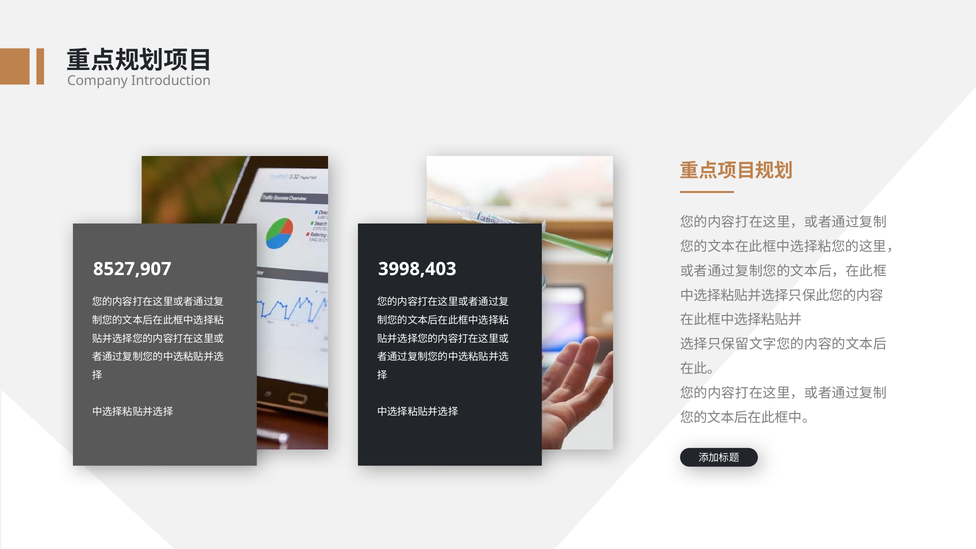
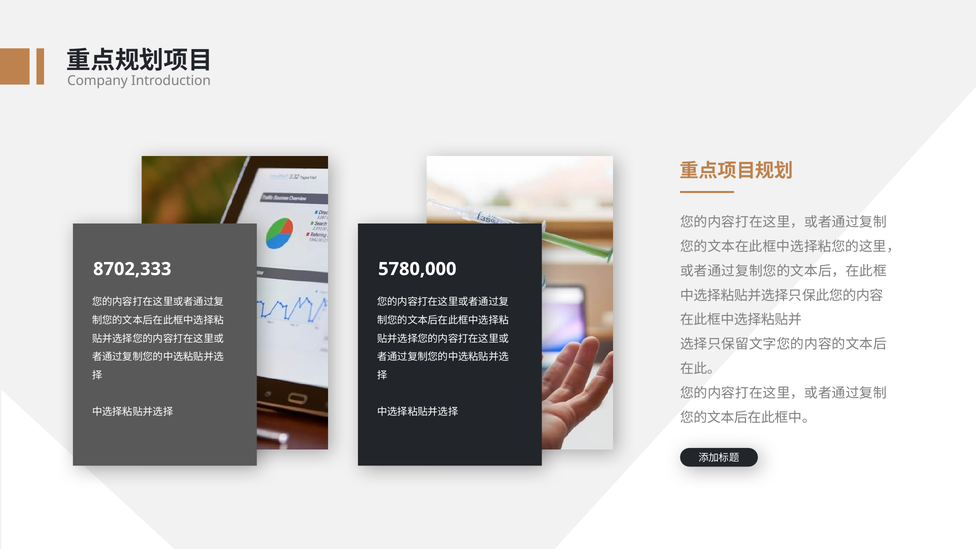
8527,907: 8527,907 -> 8702,333
3998,403: 3998,403 -> 5780,000
